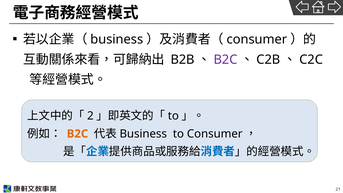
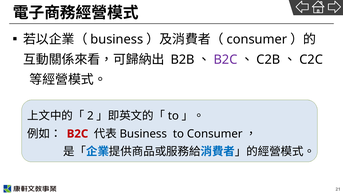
B2C at (77, 134) colour: orange -> red
